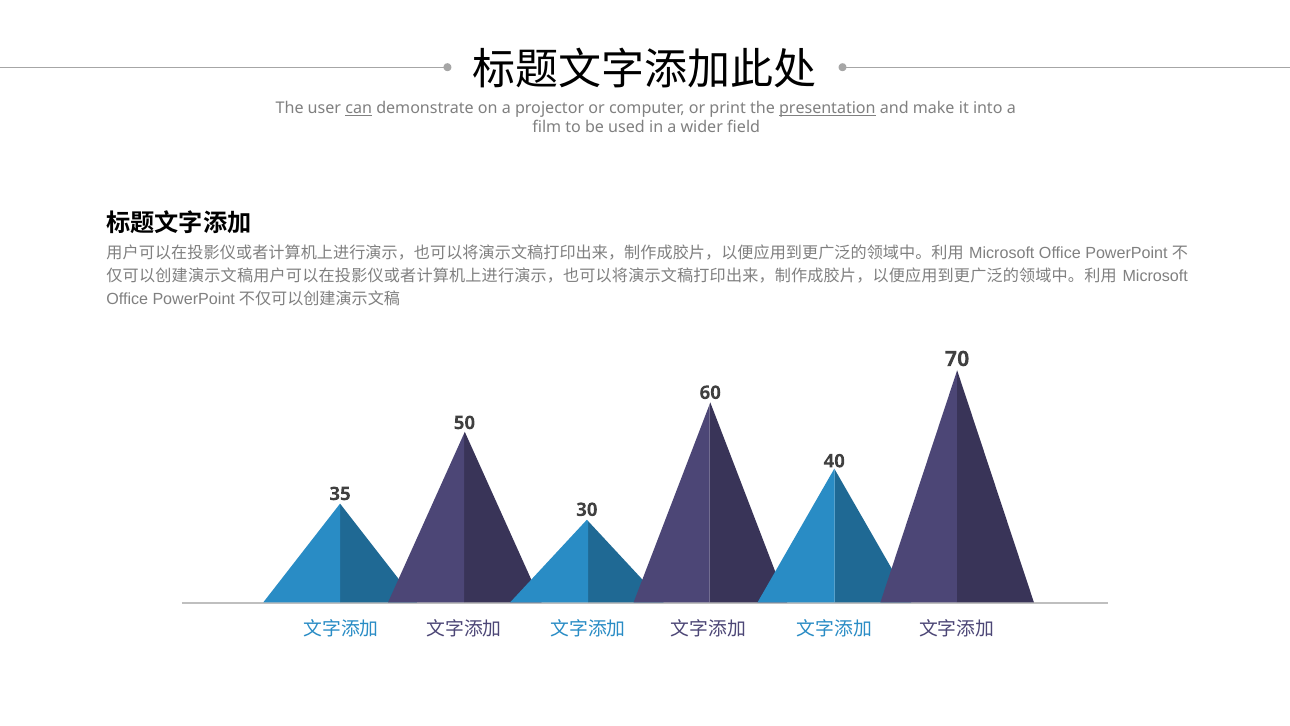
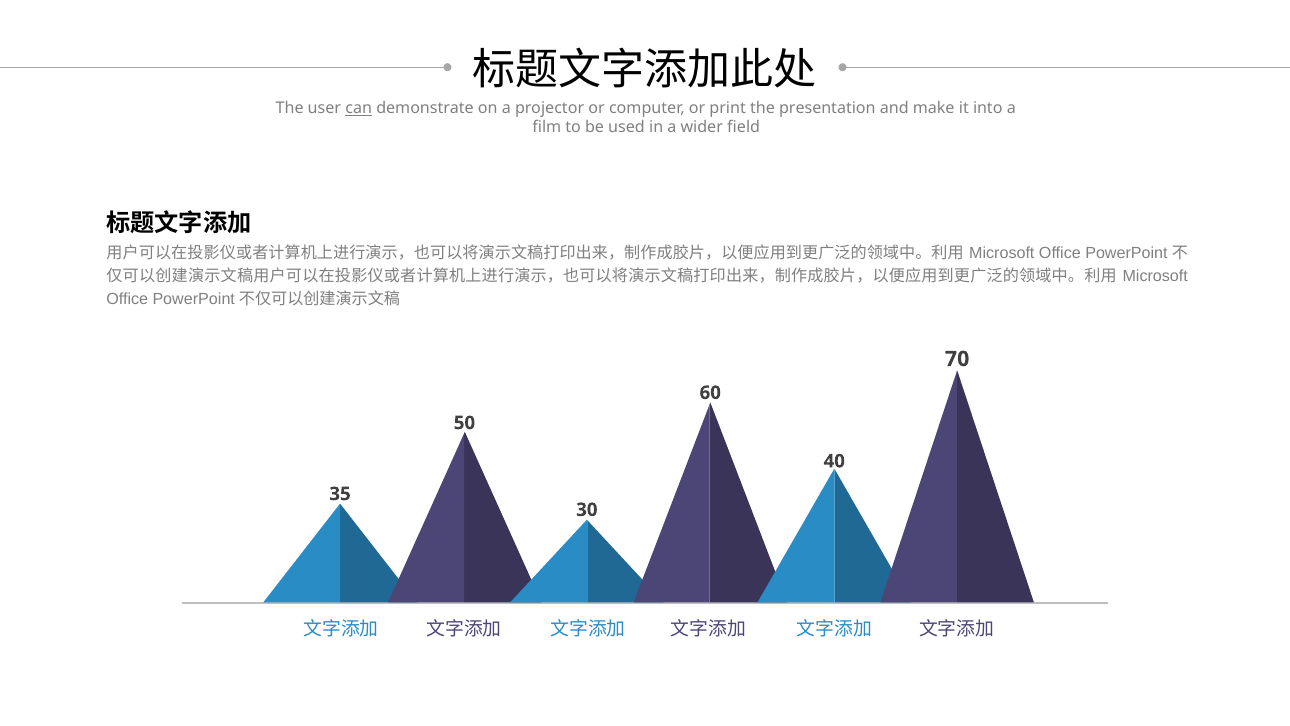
presentation underline: present -> none
